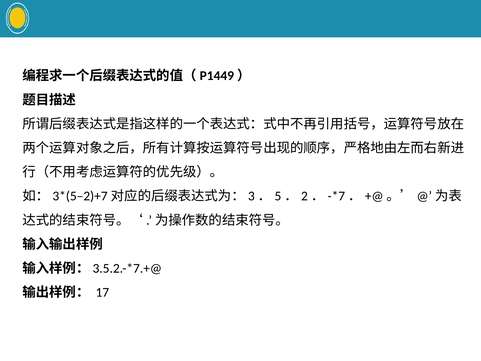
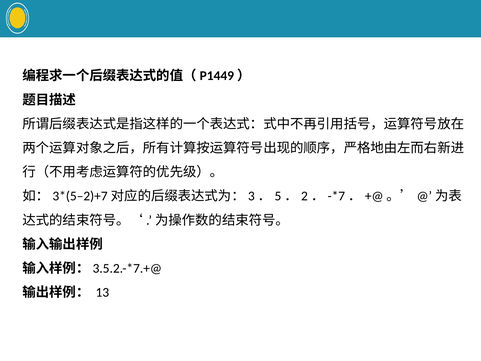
17: 17 -> 13
